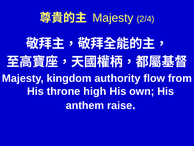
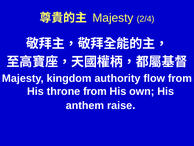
throne high: high -> from
